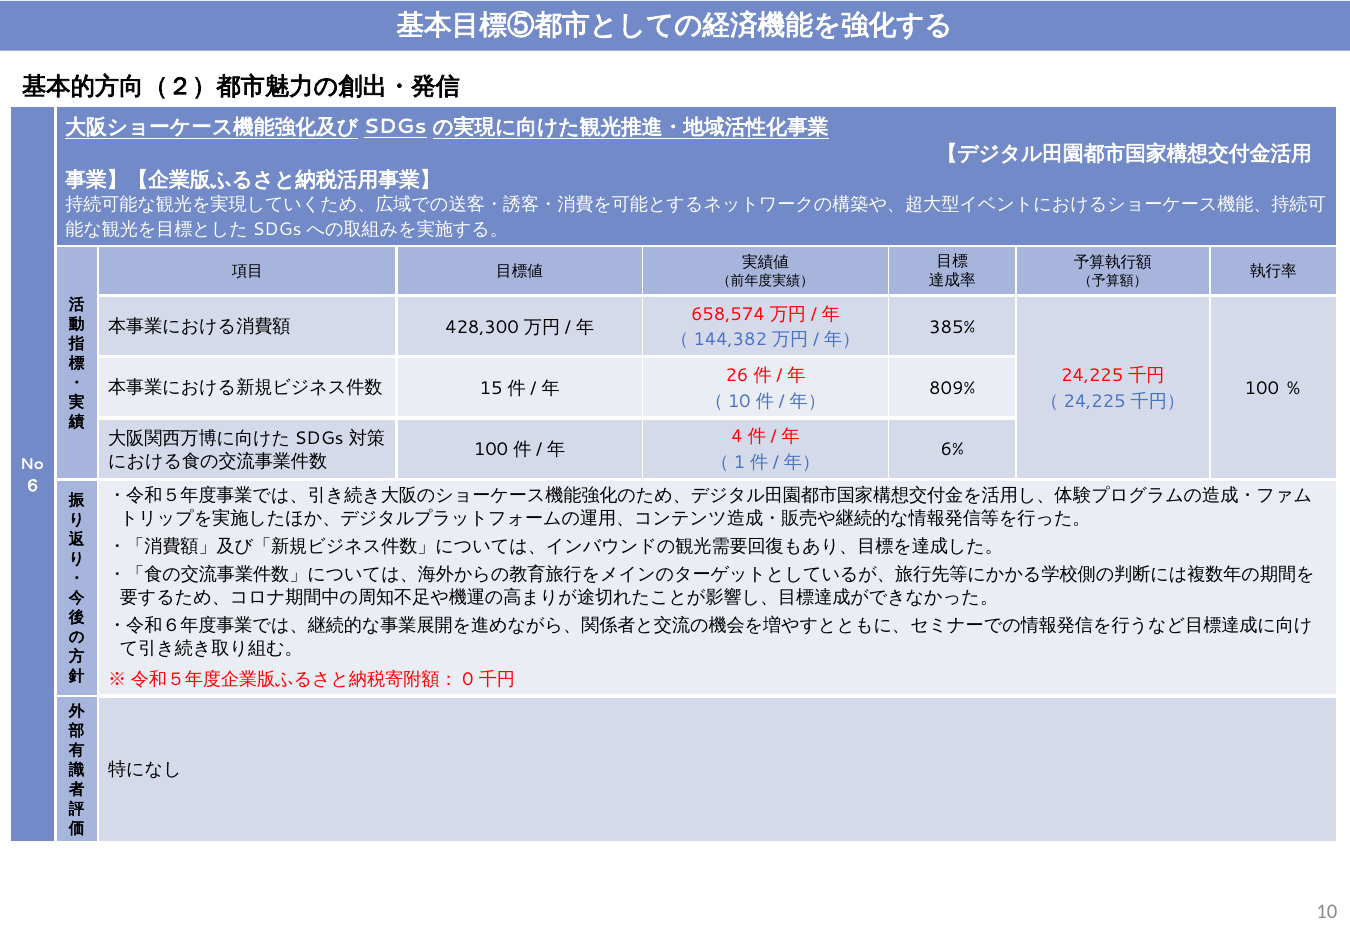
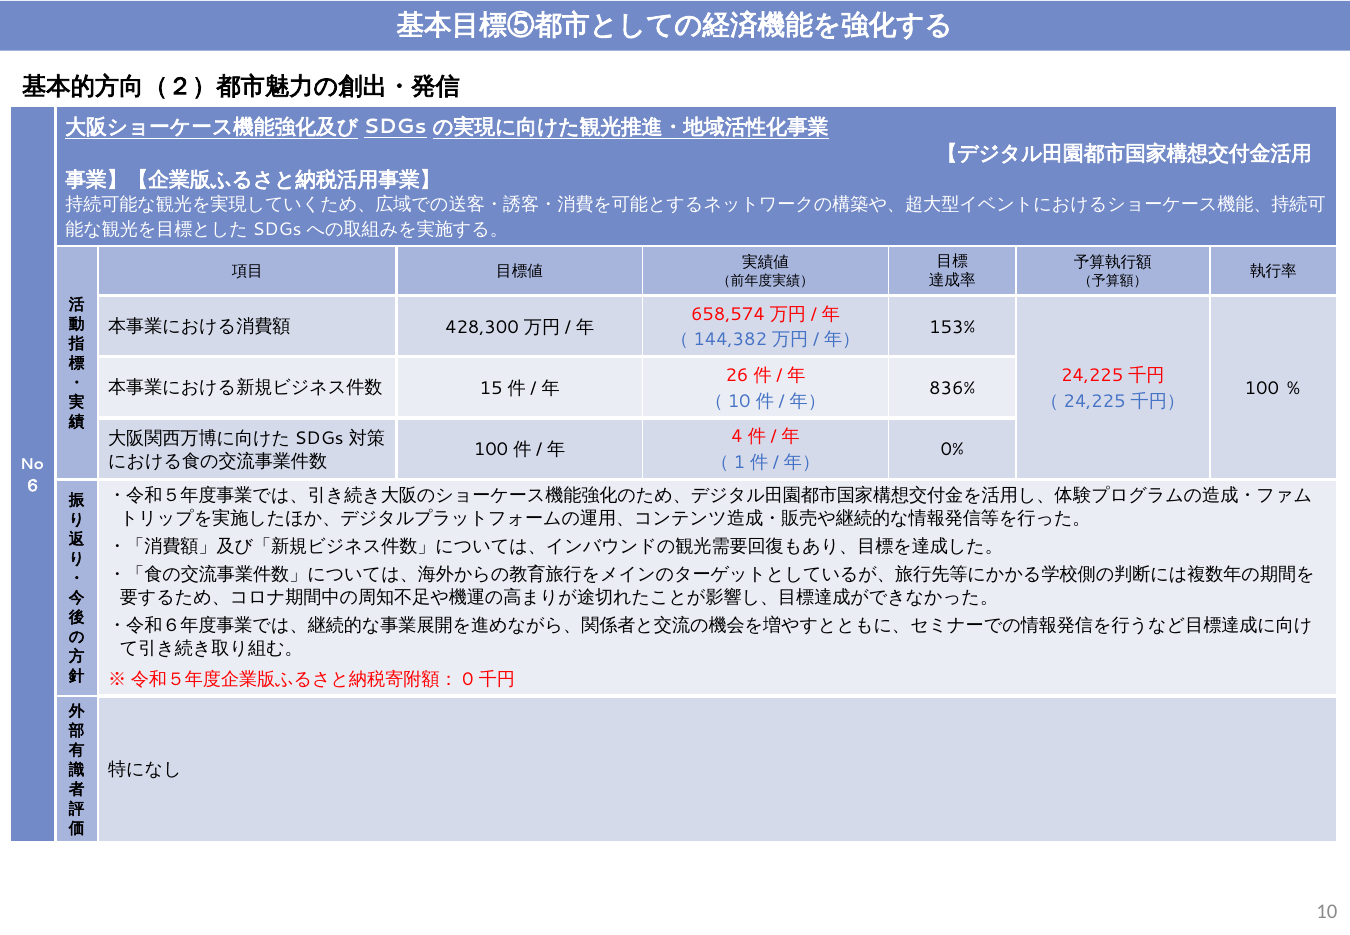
385%: 385% -> 153%
809%: 809% -> 836%
6%: 6% -> 0%
